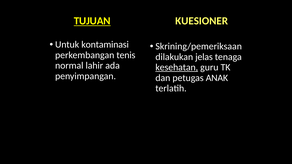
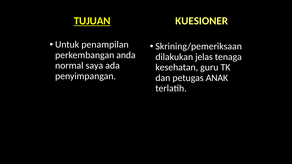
kontaminasi: kontaminasi -> penampilan
tenis: tenis -> anda
lahir: lahir -> saya
kesehatan underline: present -> none
